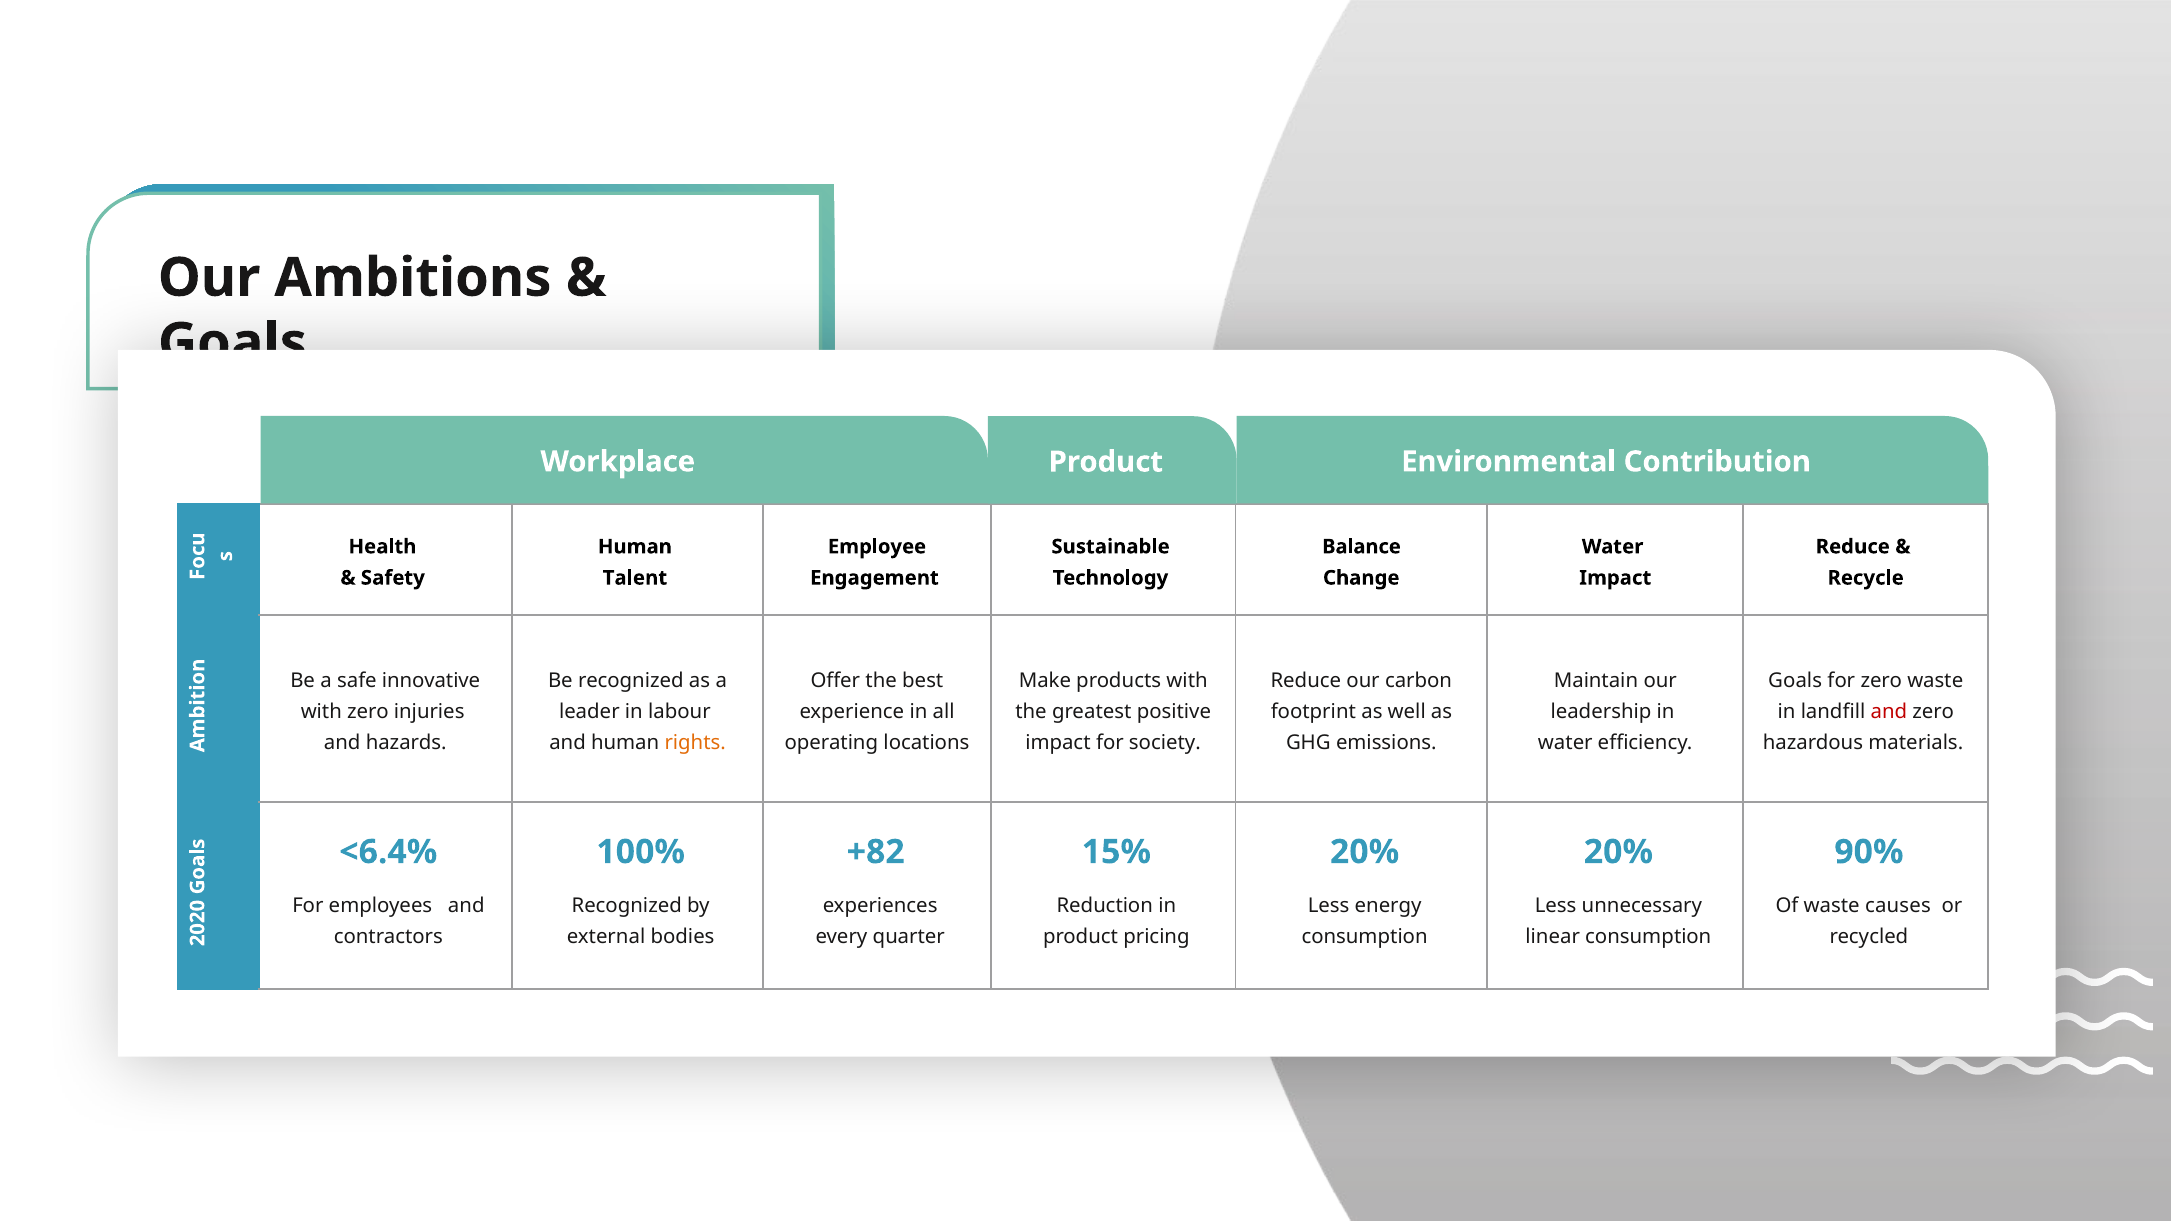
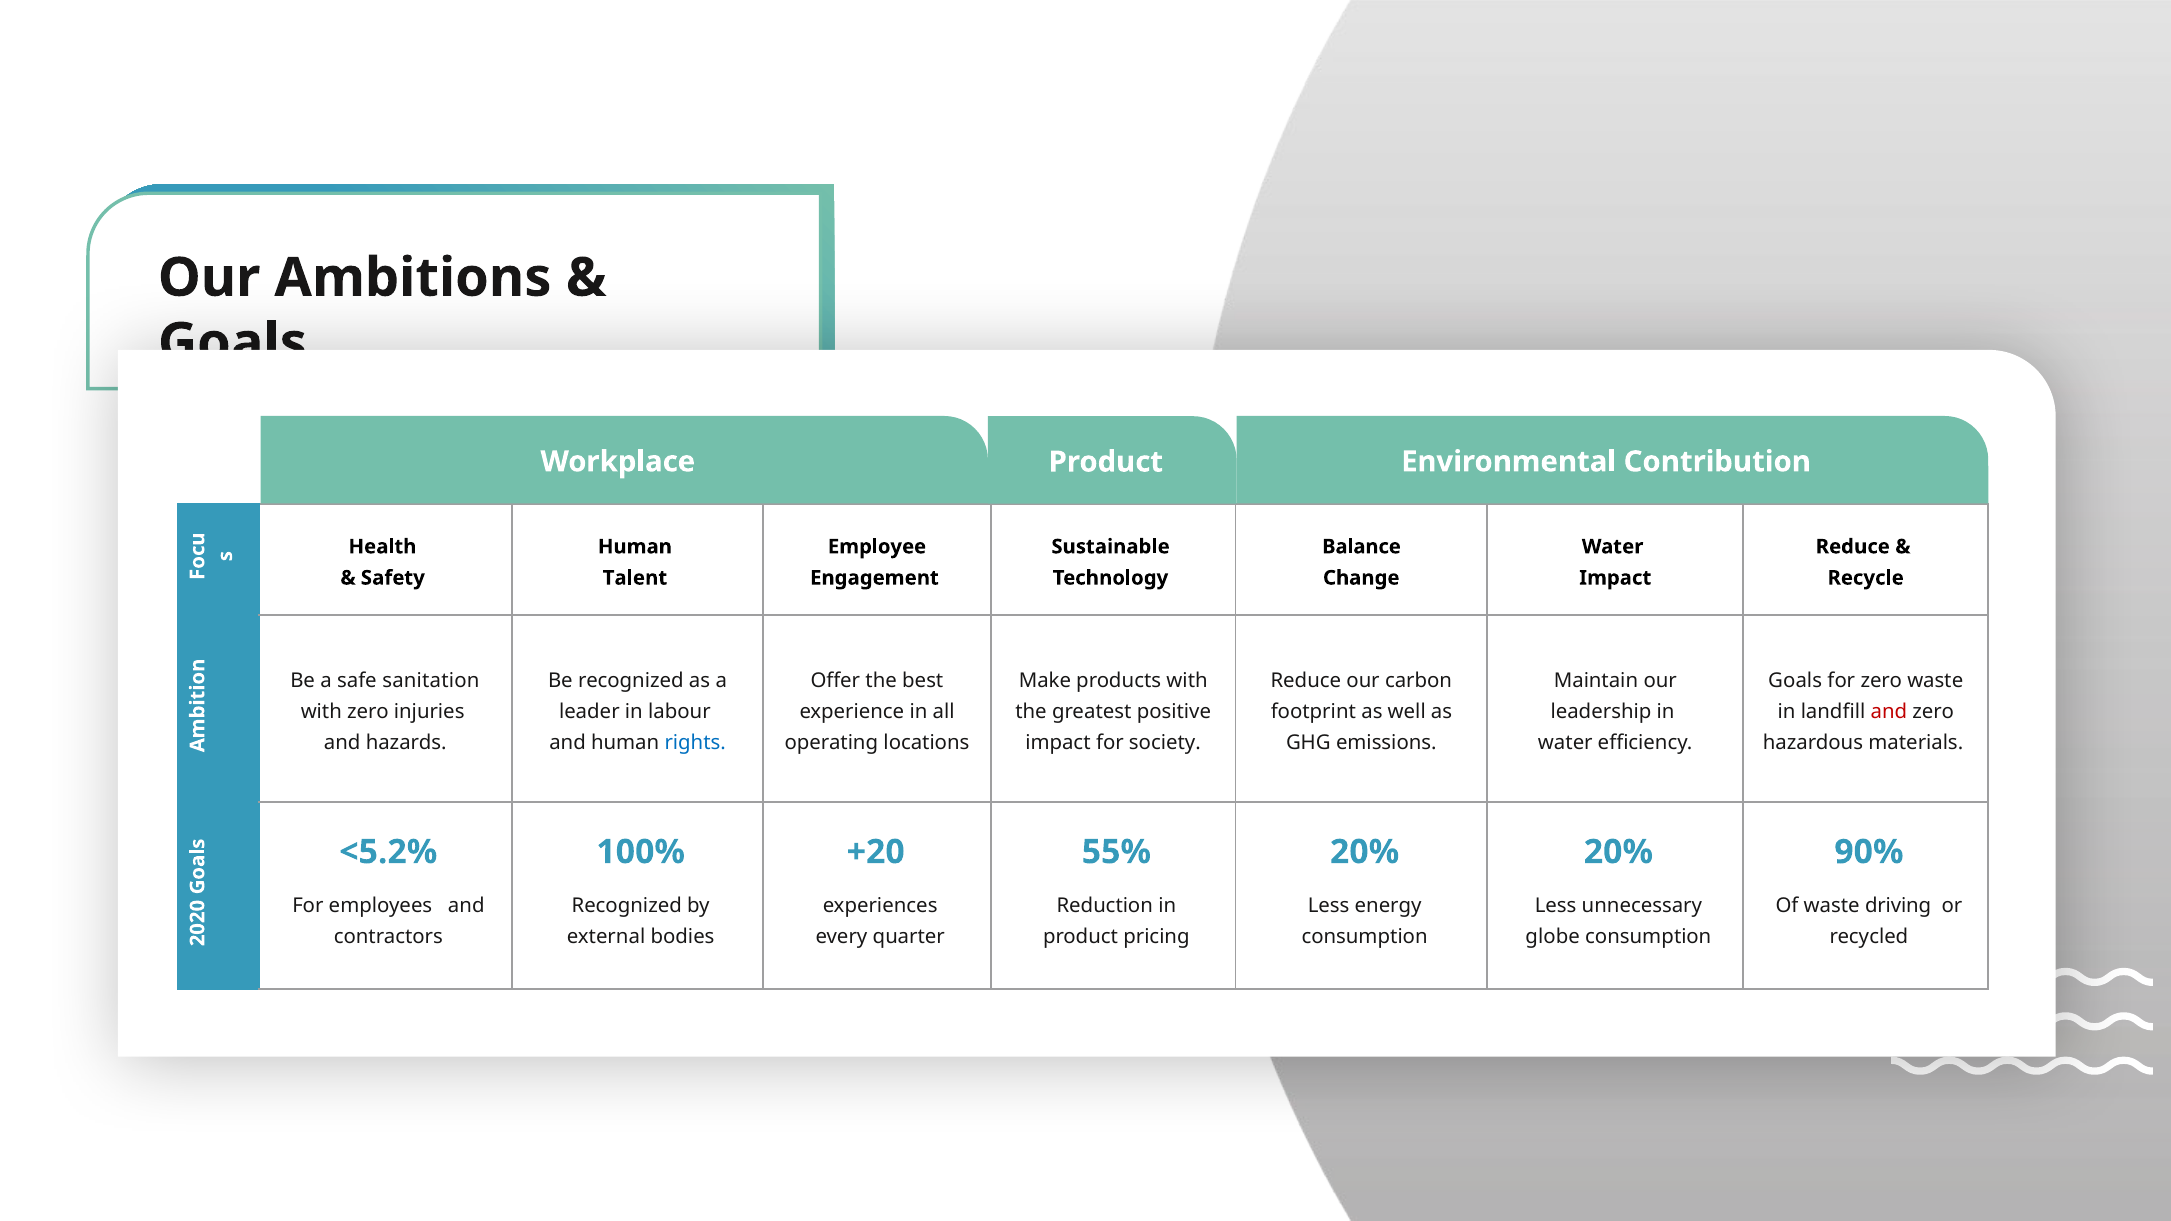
innovative: innovative -> sanitation
rights colour: orange -> blue
<6.4%: <6.4% -> <5.2%
+82: +82 -> +20
15%: 15% -> 55%
causes: causes -> driving
linear: linear -> globe
